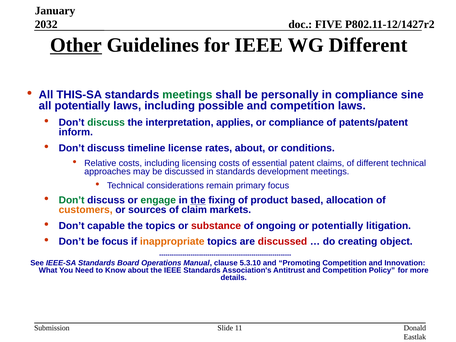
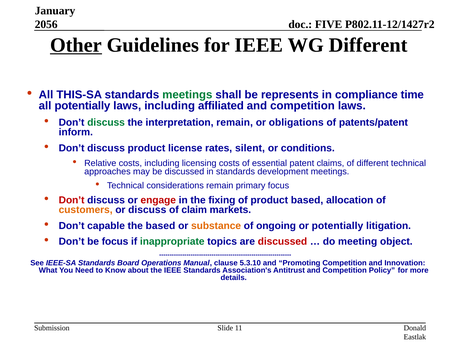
2032: 2032 -> 2056
personally: personally -> represents
sine: sine -> time
possible: possible -> affiliated
interpretation applies: applies -> remain
or compliance: compliance -> obligations
discuss timeline: timeline -> product
rates about: about -> silent
Don’t at (72, 200) colour: green -> red
engage colour: green -> red
the at (198, 200) underline: present -> none
or sources: sources -> discuss
the topics: topics -> based
substance colour: red -> orange
inappropriate colour: orange -> green
creating: creating -> meeting
